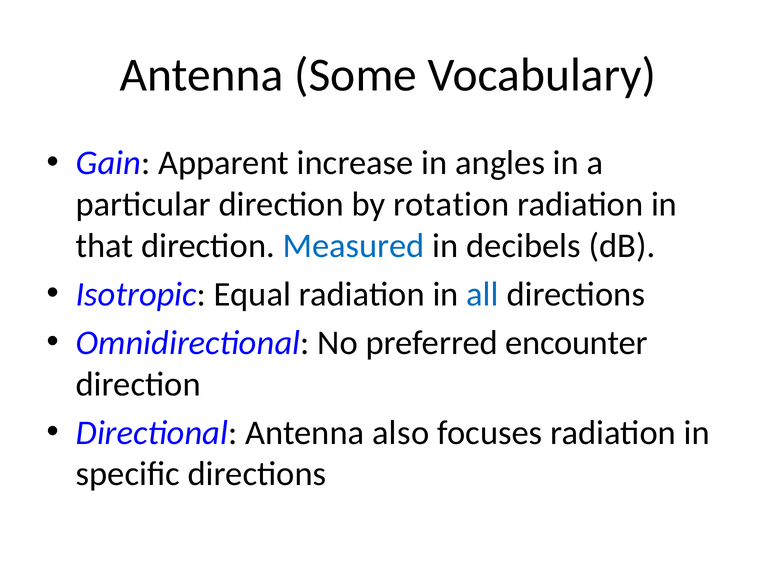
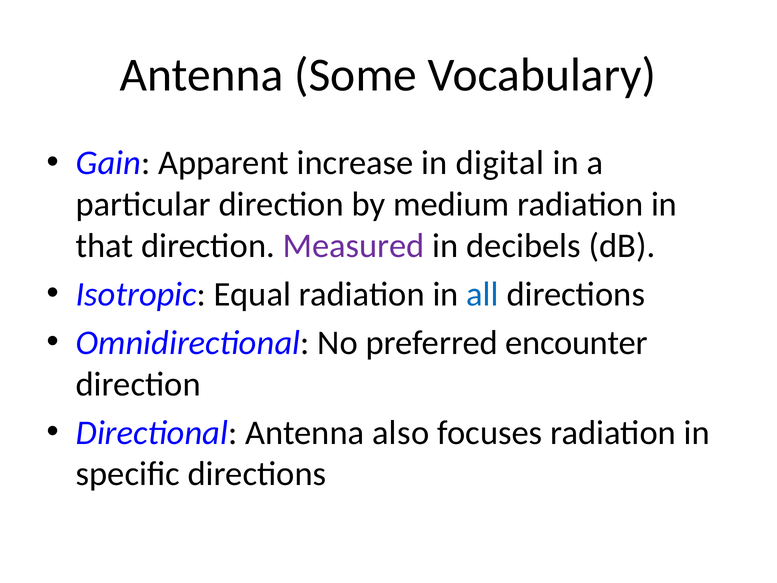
angles: angles -> digital
rotation: rotation -> medium
Measured colour: blue -> purple
